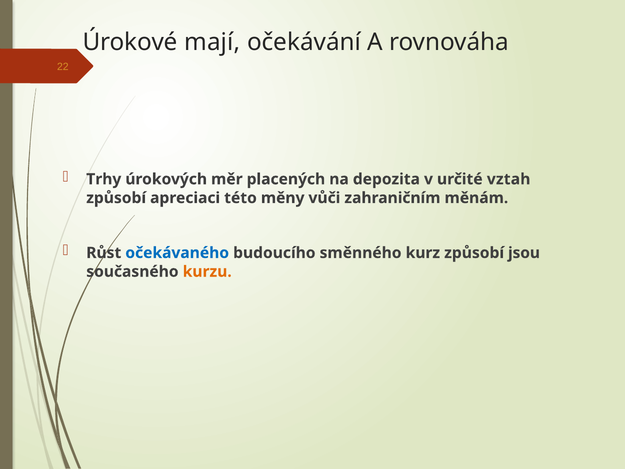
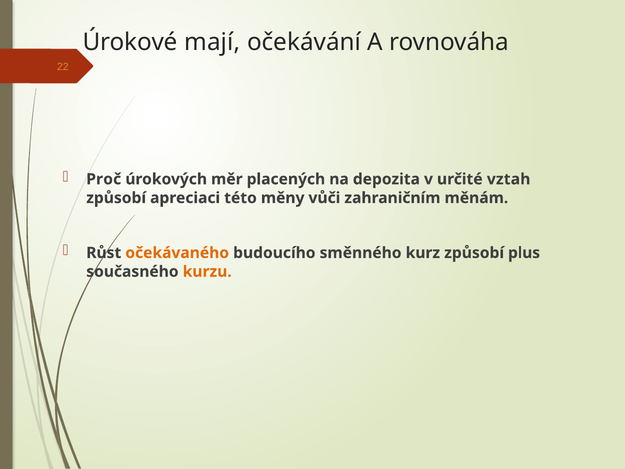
Trhy: Trhy -> Proč
očekávaného colour: blue -> orange
jsou: jsou -> plus
